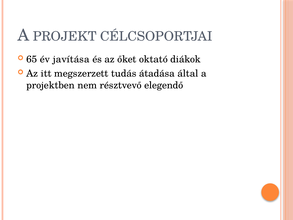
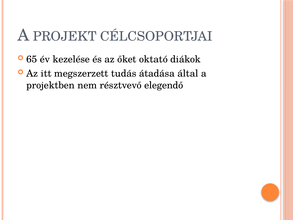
javítása: javítása -> kezelése
